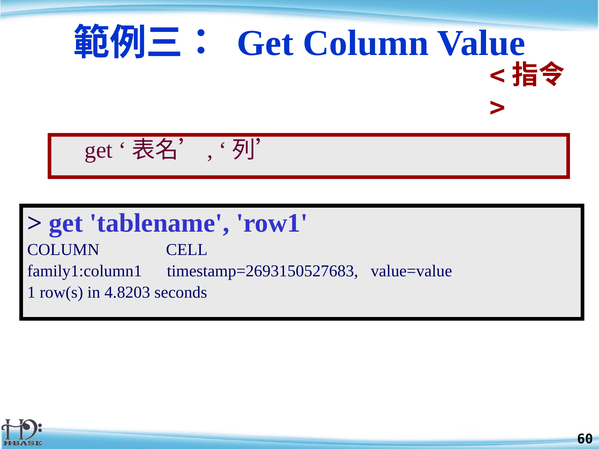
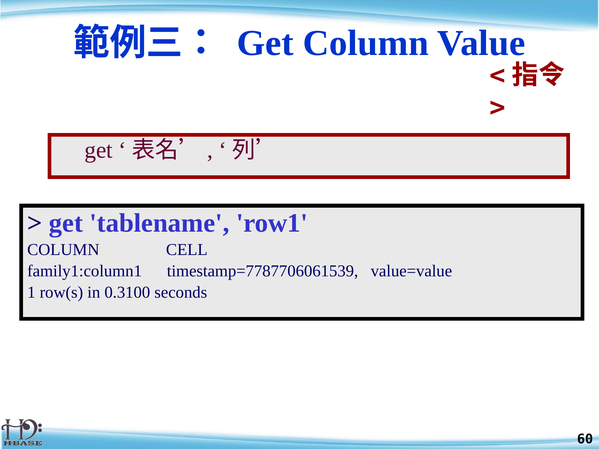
timestamp=2693150527683: timestamp=2693150527683 -> timestamp=7787706061539
4.8203: 4.8203 -> 0.3100
